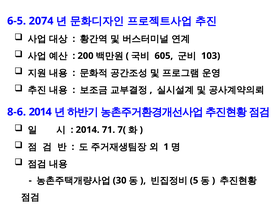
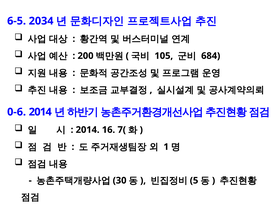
2074: 2074 -> 2034
605: 605 -> 105
103: 103 -> 684
8-6: 8-6 -> 0-6
71: 71 -> 16
